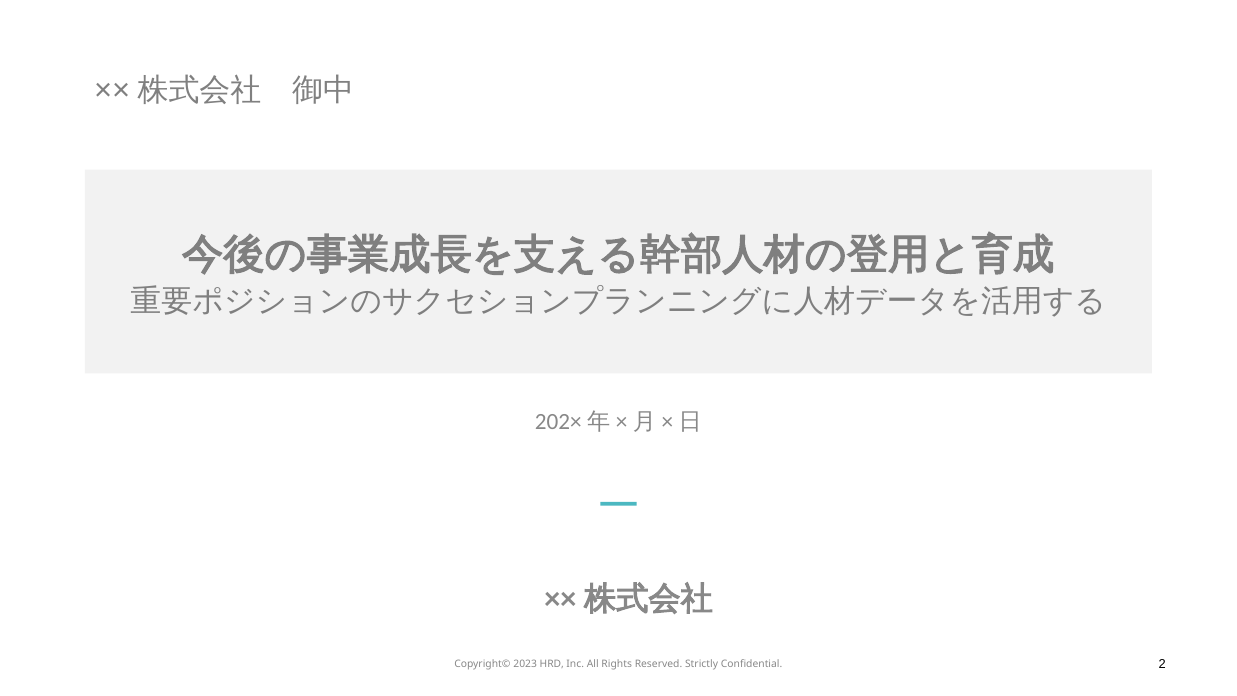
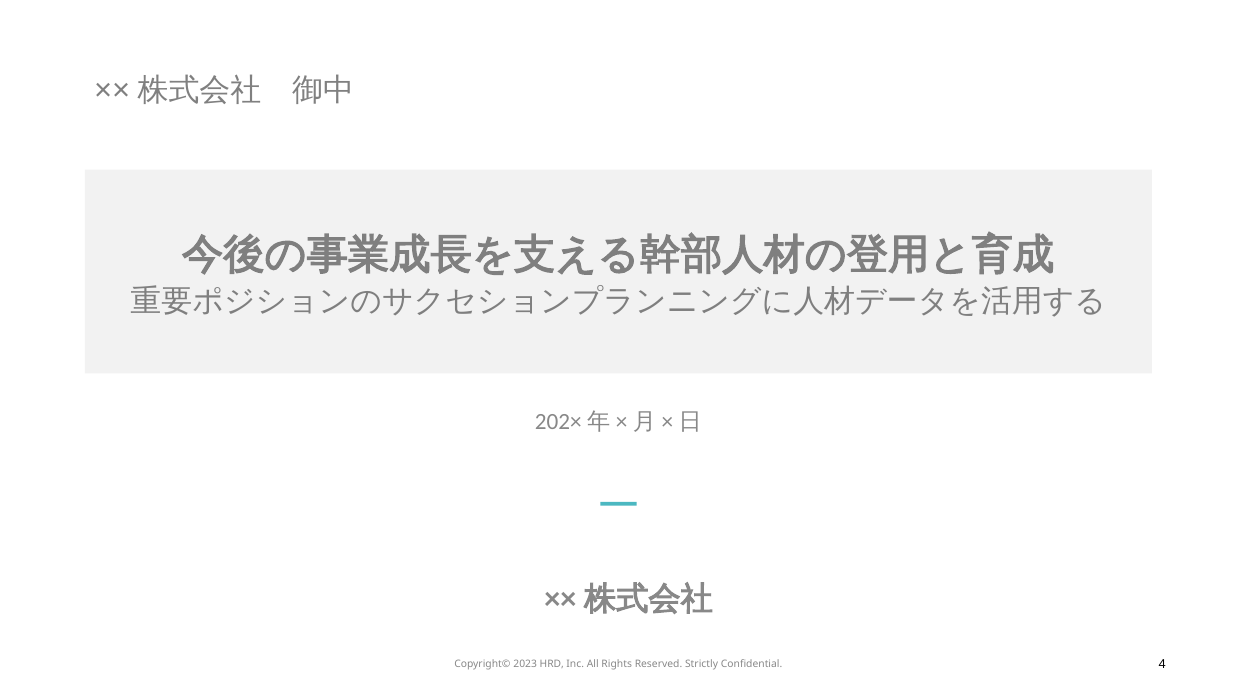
2: 2 -> 4
